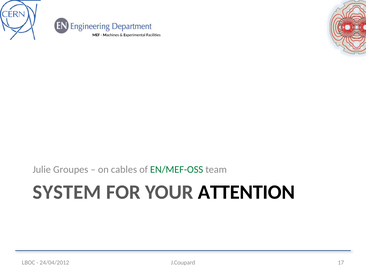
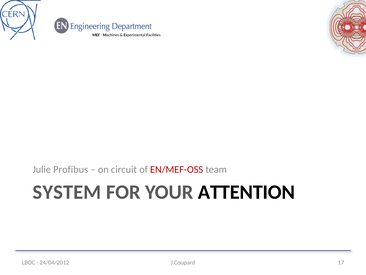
Groupes: Groupes -> Profibus
cables: cables -> circuit
EN/MEF-OSS colour: green -> red
